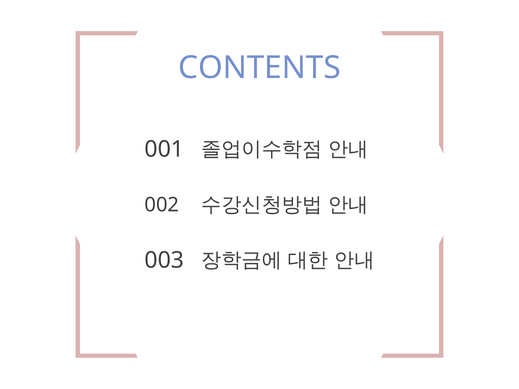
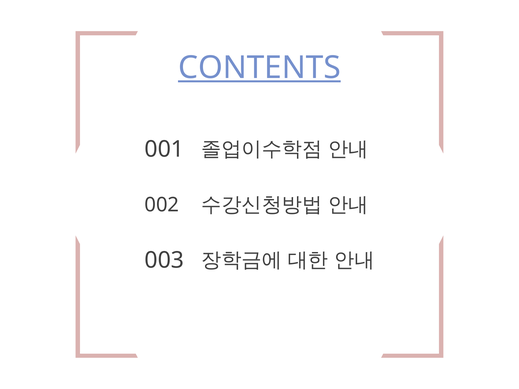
CONTENTS underline: none -> present
